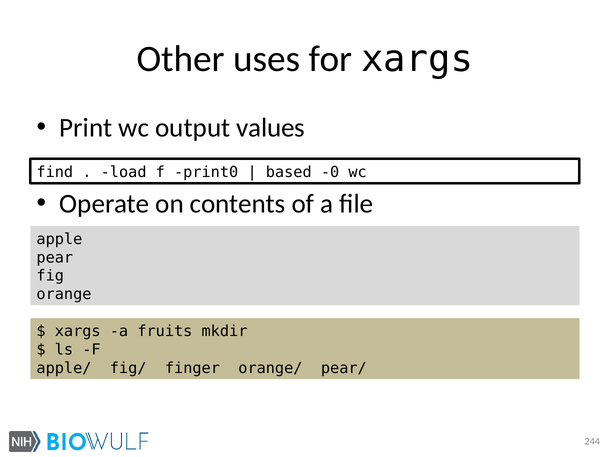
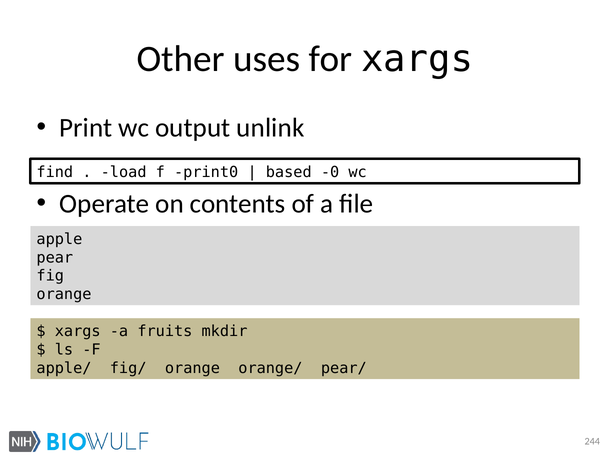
values: values -> unlink
fig/ finger: finger -> orange
